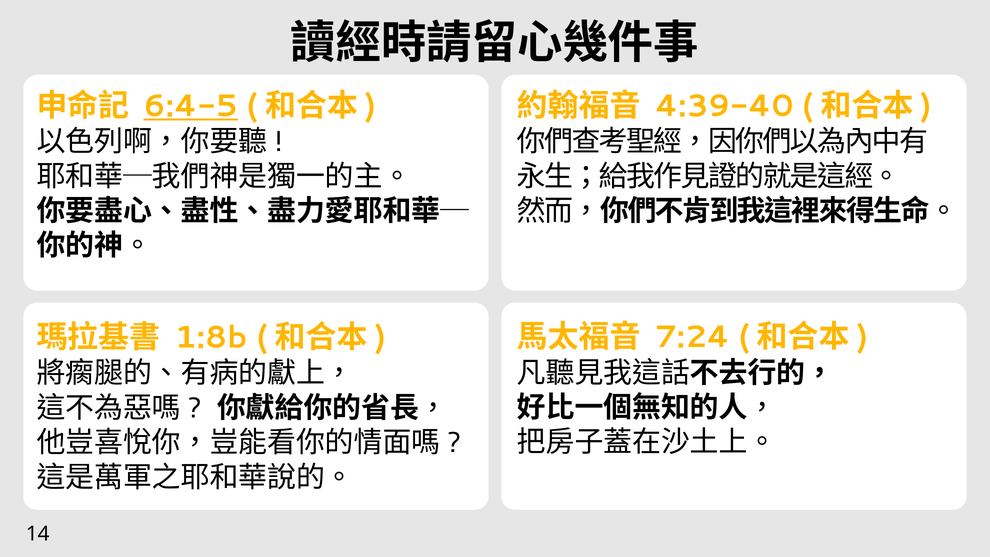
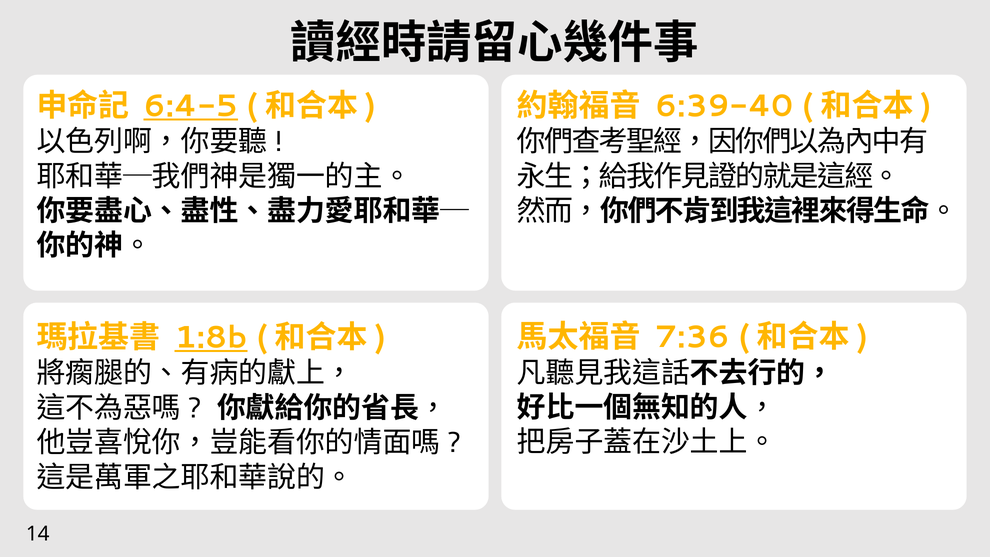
4:39-40: 4:39-40 -> 6:39-40
7:24: 7:24 -> 7:36
1:8b underline: none -> present
